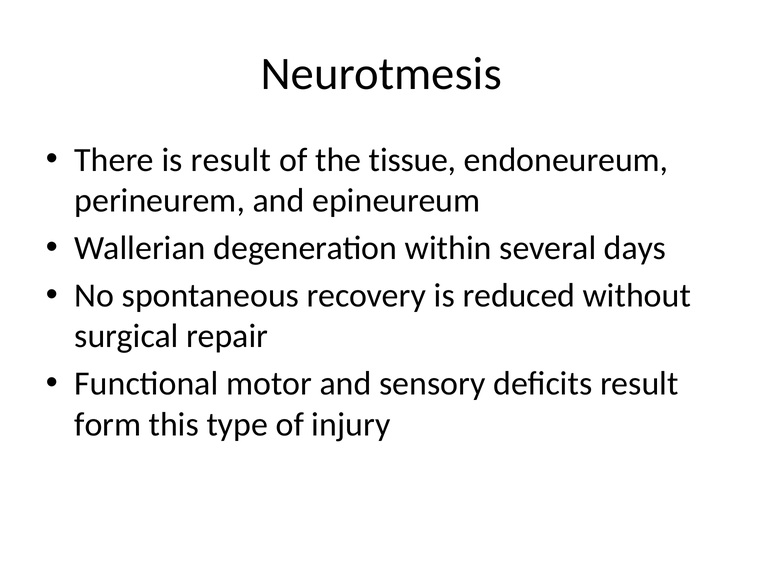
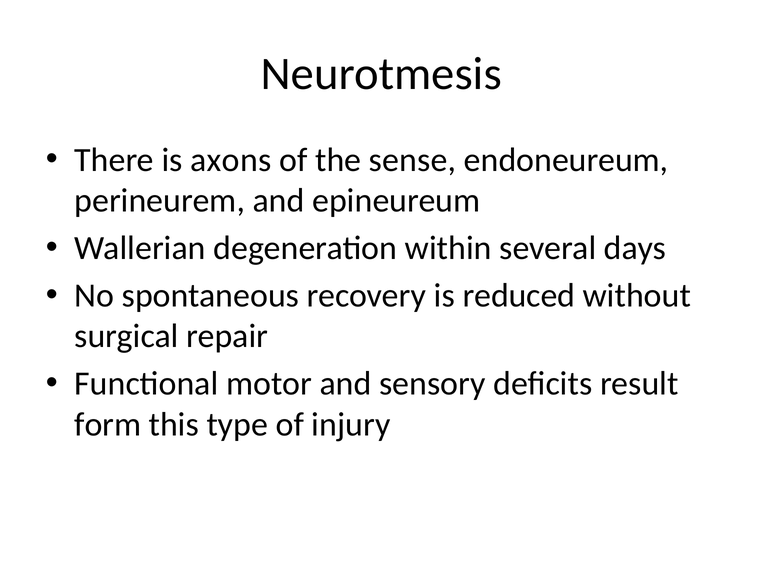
is result: result -> axons
tissue: tissue -> sense
